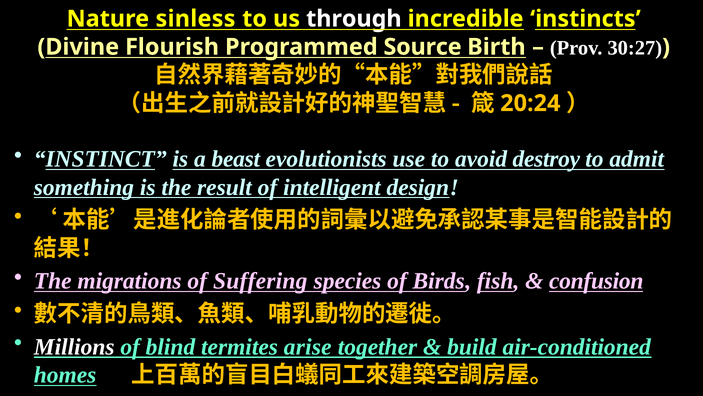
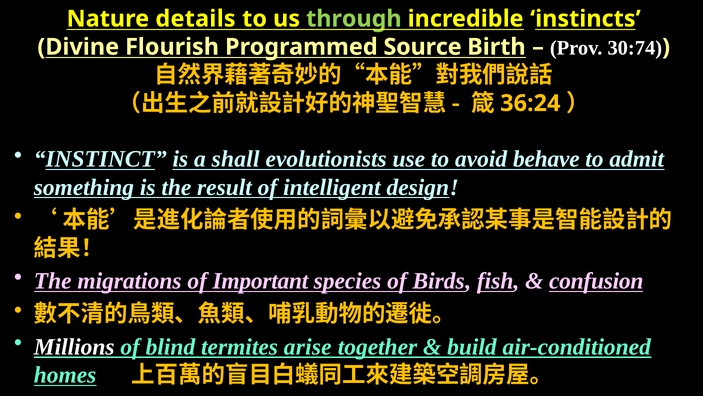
sinless: sinless -> details
through colour: white -> light green
30:27: 30:27 -> 30:74
20:24: 20:24 -> 36:24
beast: beast -> shall
destroy: destroy -> behave
Suffering: Suffering -> Important
